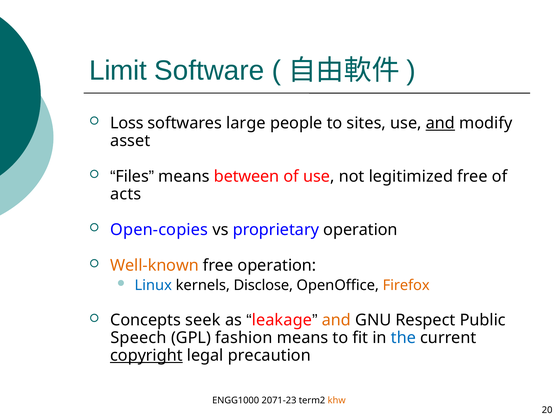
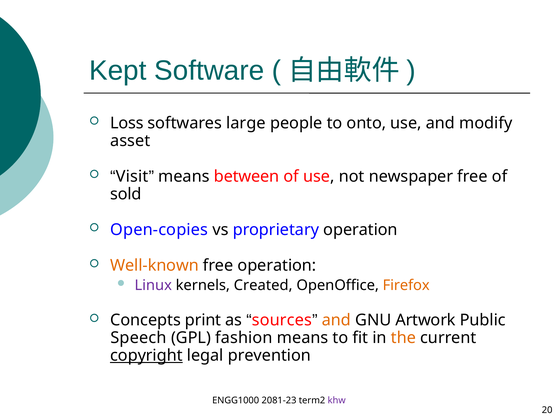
Limit: Limit -> Kept
sites: sites -> onto
and at (440, 123) underline: present -> none
Files: Files -> Visit
legitimized: legitimized -> newspaper
acts: acts -> sold
Linux colour: blue -> purple
Disclose: Disclose -> Created
seek: seek -> print
leakage: leakage -> sources
Respect: Respect -> Artwork
the colour: blue -> orange
precaution: precaution -> prevention
2071-23: 2071-23 -> 2081-23
khw colour: orange -> purple
